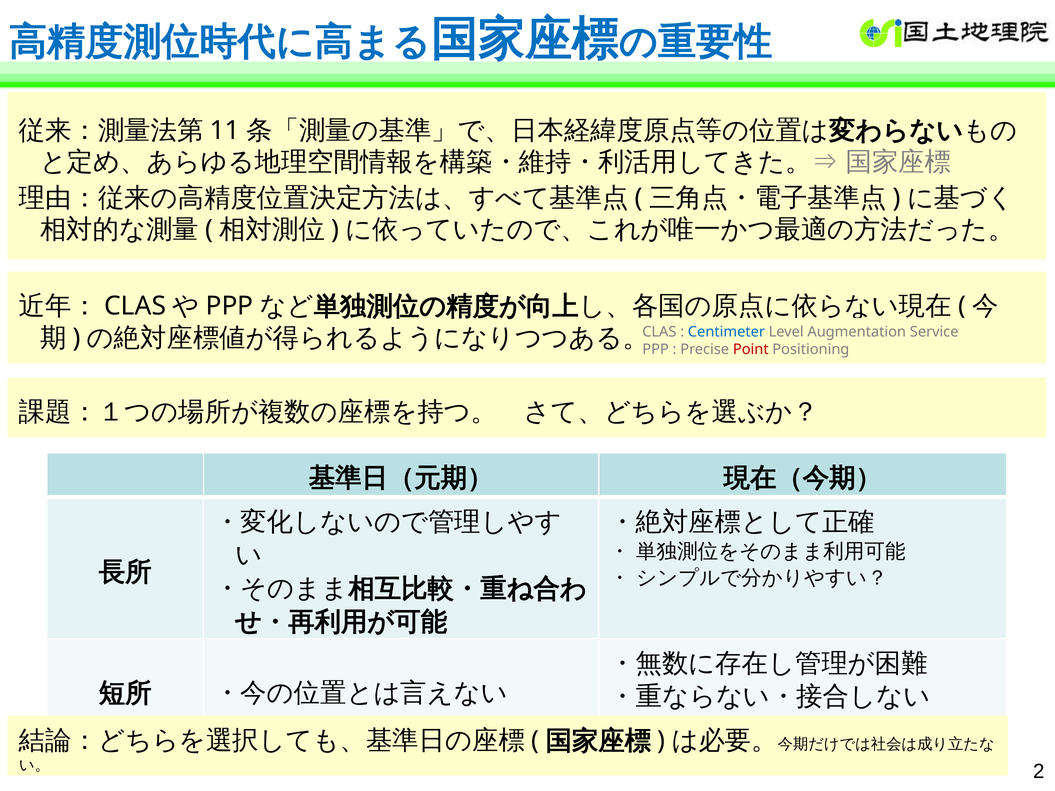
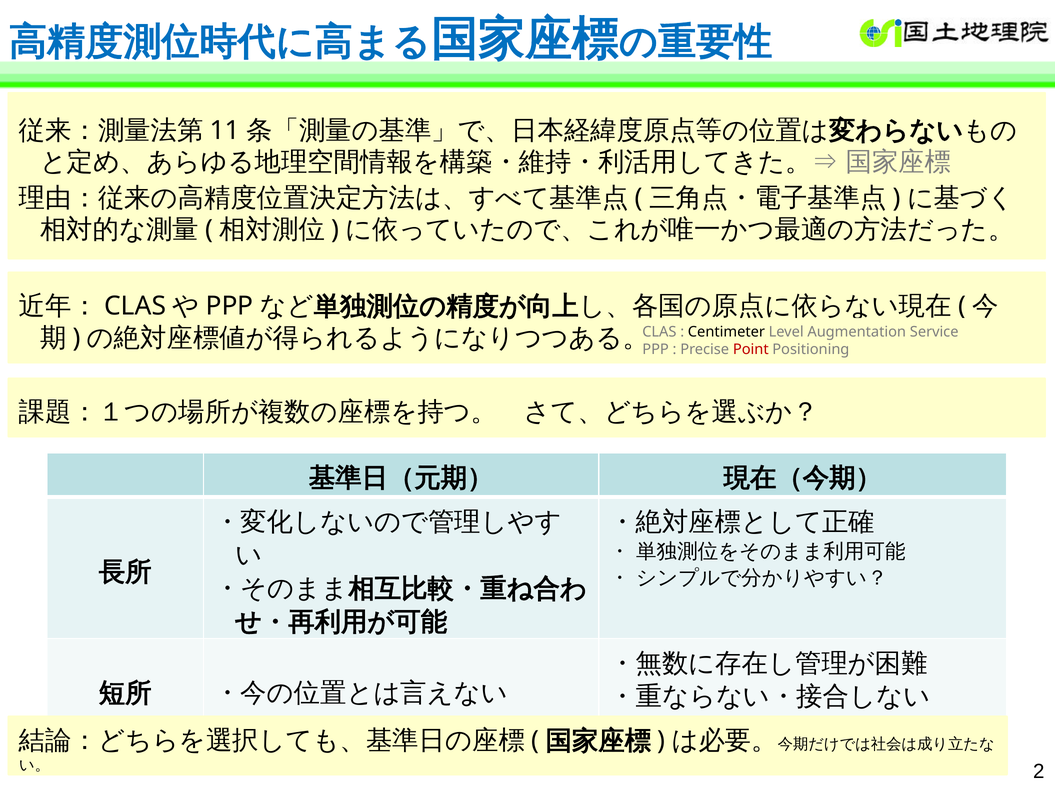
Centimeter colour: blue -> black
